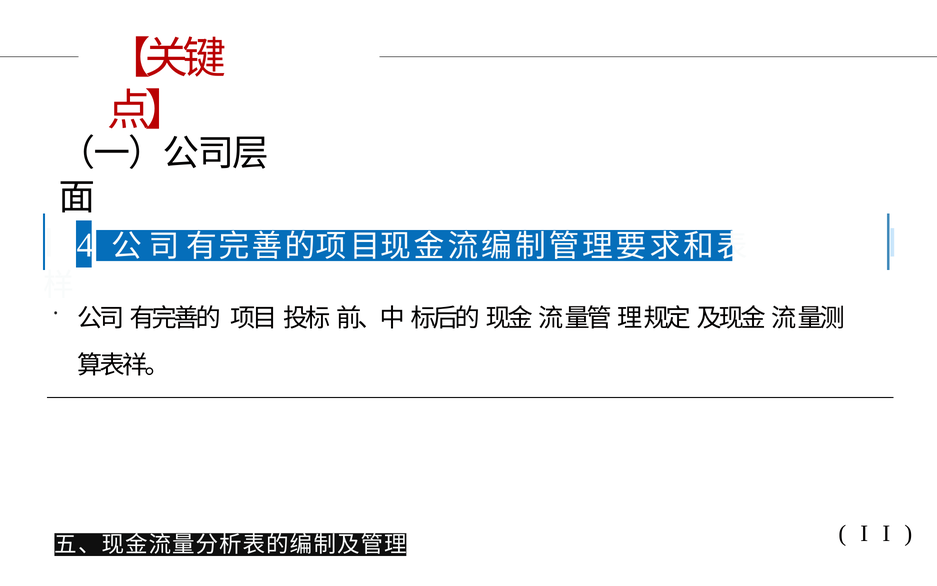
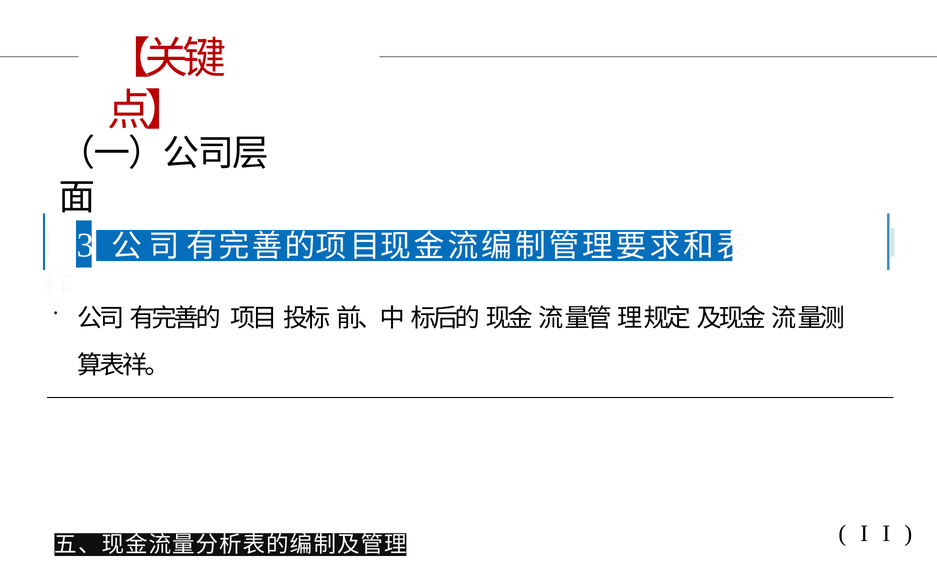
4: 4 -> 3
